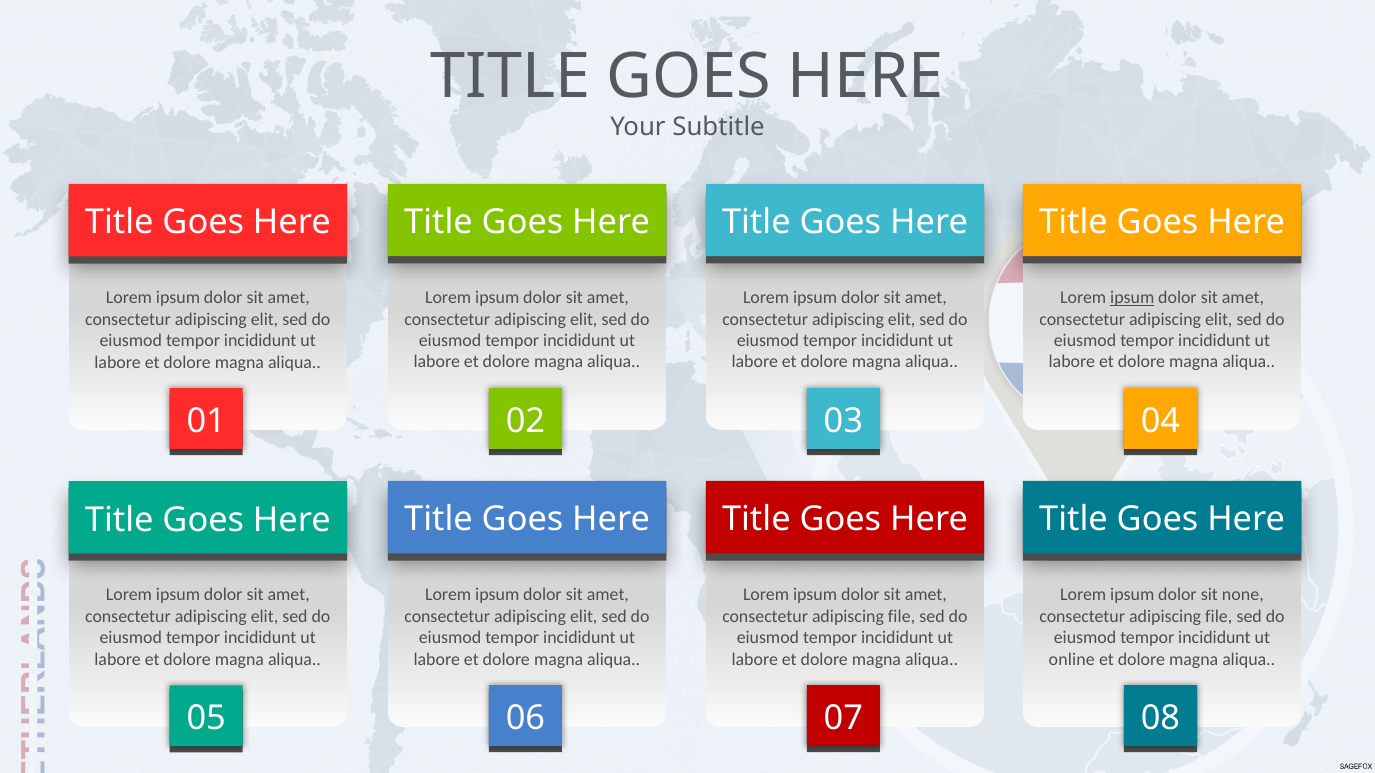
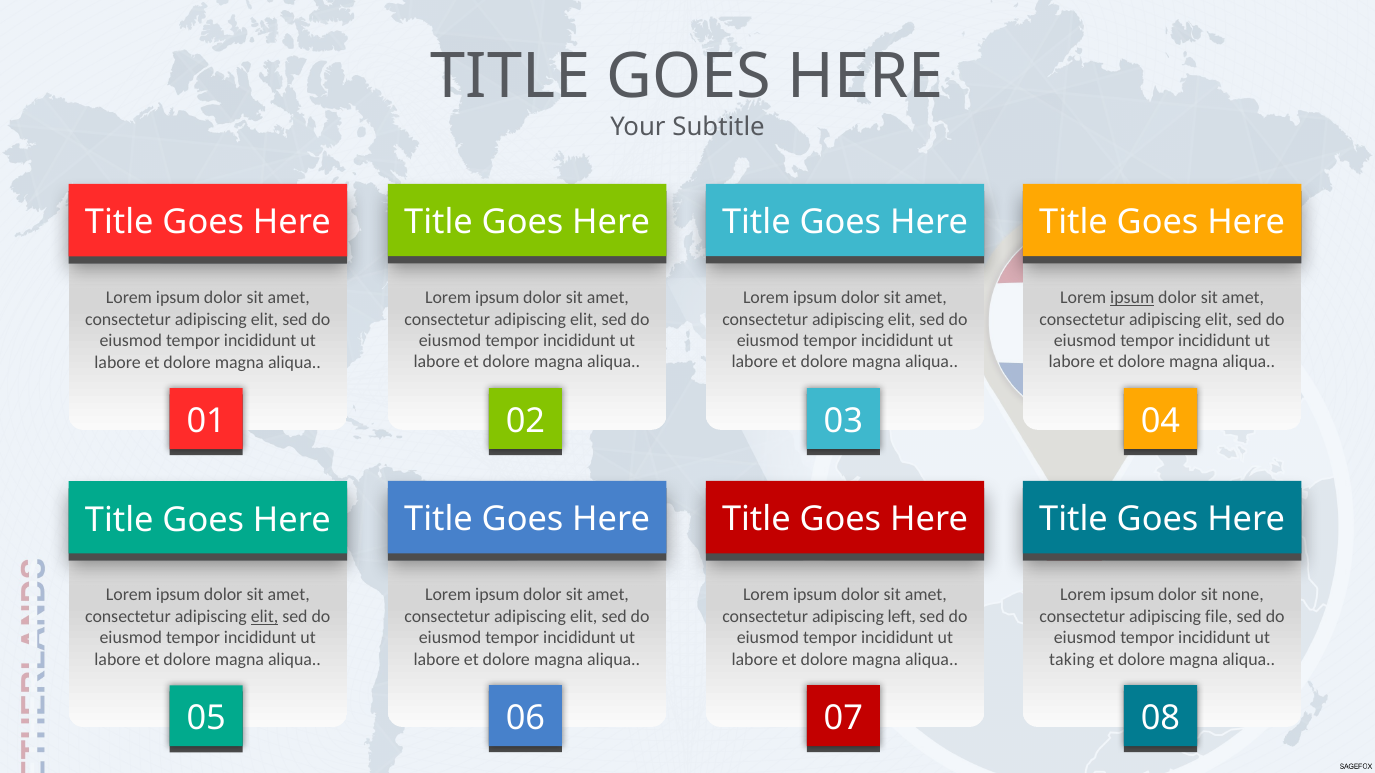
file at (902, 617): file -> left
elit at (264, 617) underline: none -> present
online: online -> taking
